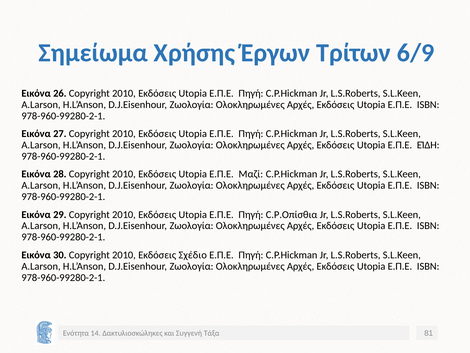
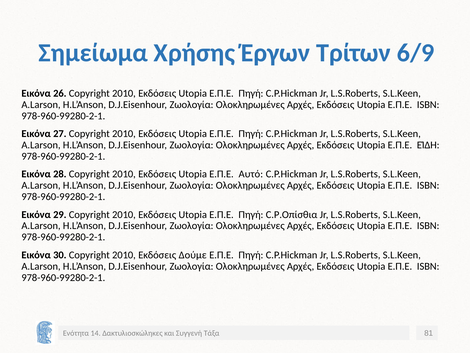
Μαζί: Μαζί -> Αυτό
Σχέδιο: Σχέδιο -> Δούμε
